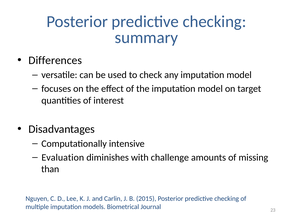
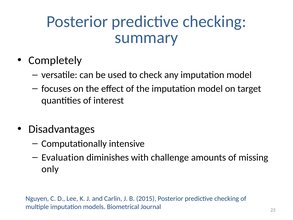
Differences: Differences -> Completely
than: than -> only
